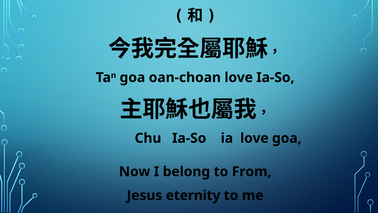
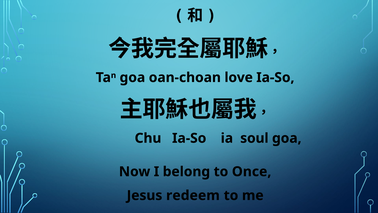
ia love: love -> soul
From: From -> Once
eternity: eternity -> redeem
